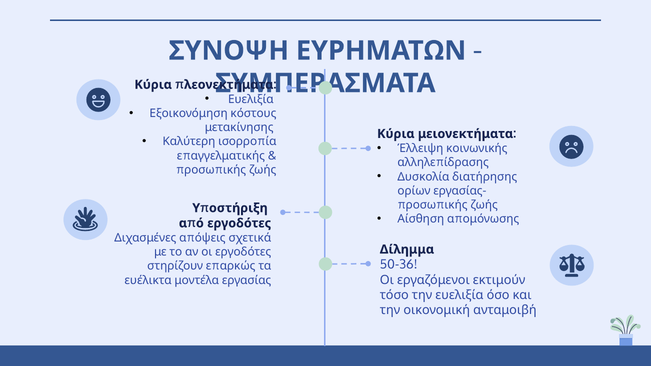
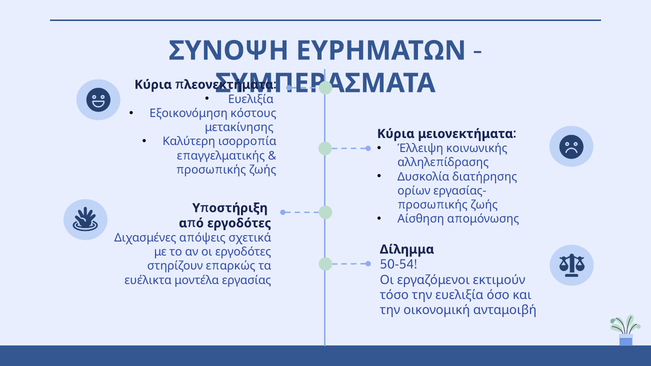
50-36: 50-36 -> 50-54
